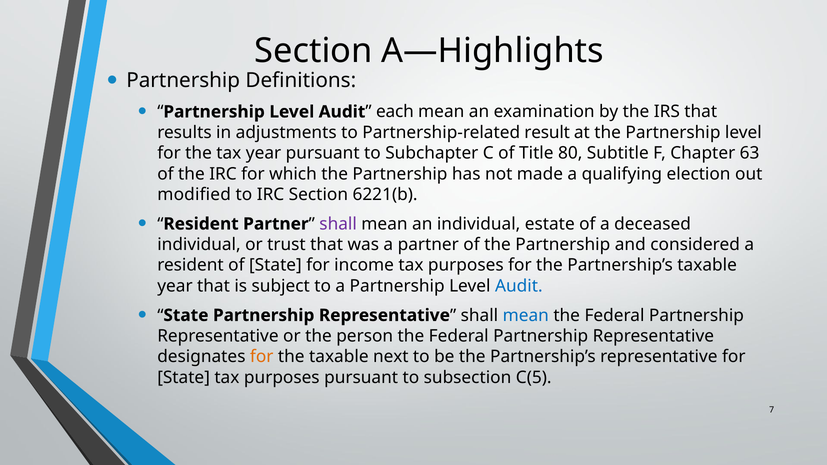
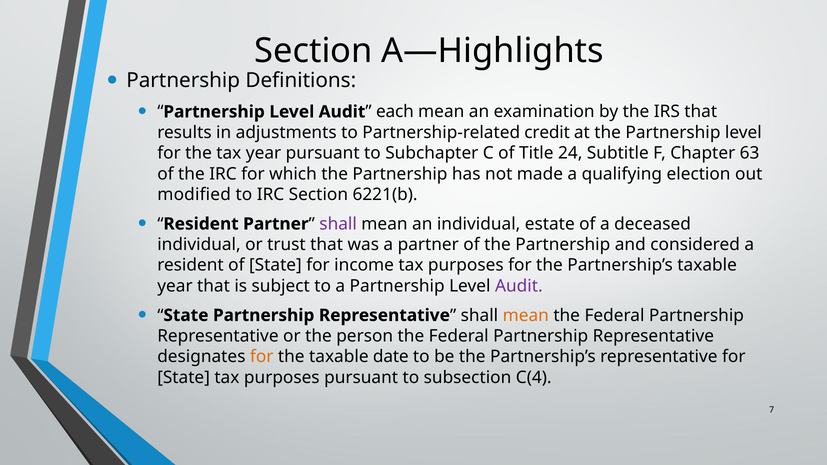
result: result -> credit
80: 80 -> 24
Audit at (519, 286) colour: blue -> purple
mean at (526, 315) colour: blue -> orange
next: next -> date
C(5: C(5 -> C(4
